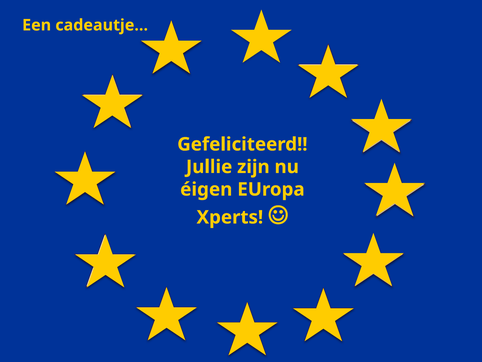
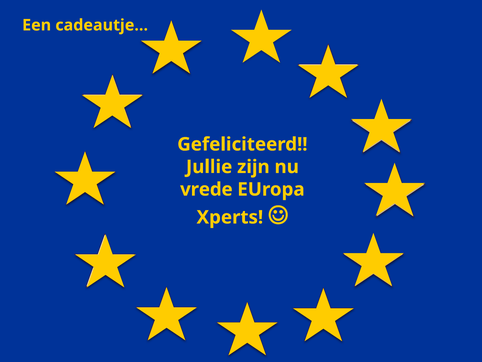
éigen: éigen -> vrede
